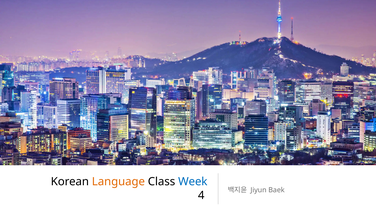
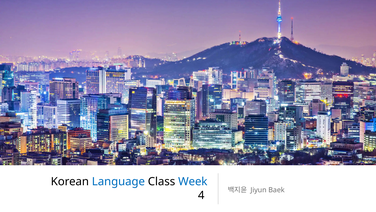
Language colour: orange -> blue
